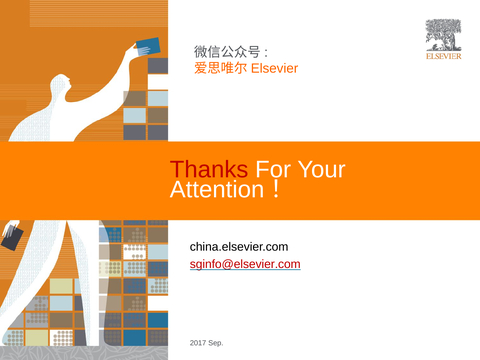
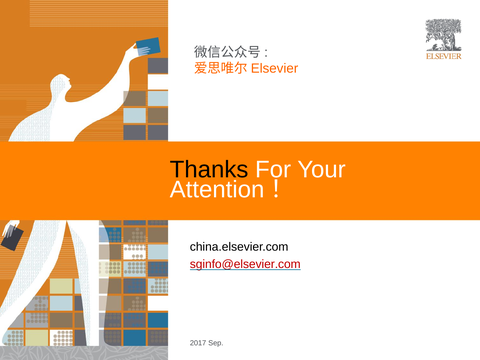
Thanks colour: red -> black
